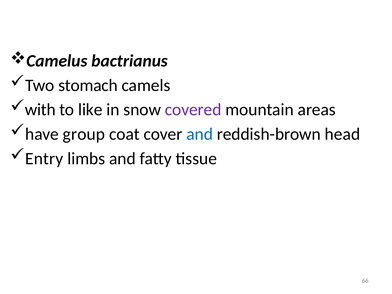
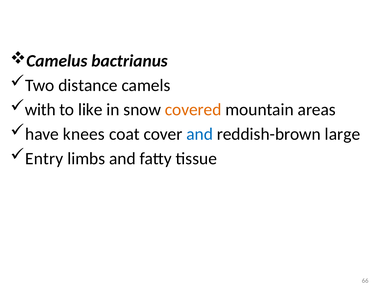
stomach: stomach -> distance
covered colour: purple -> orange
group: group -> knees
head: head -> large
